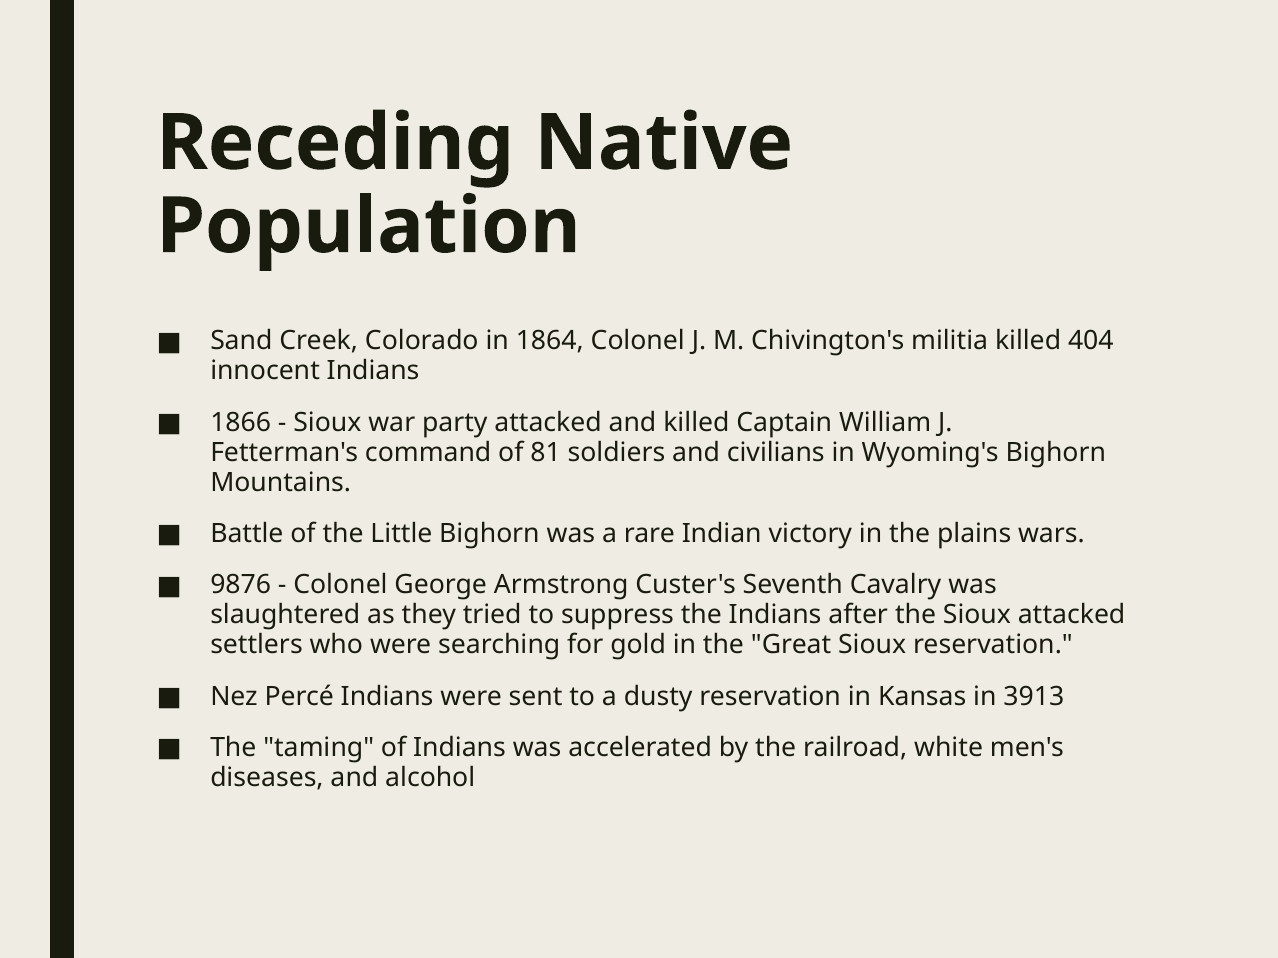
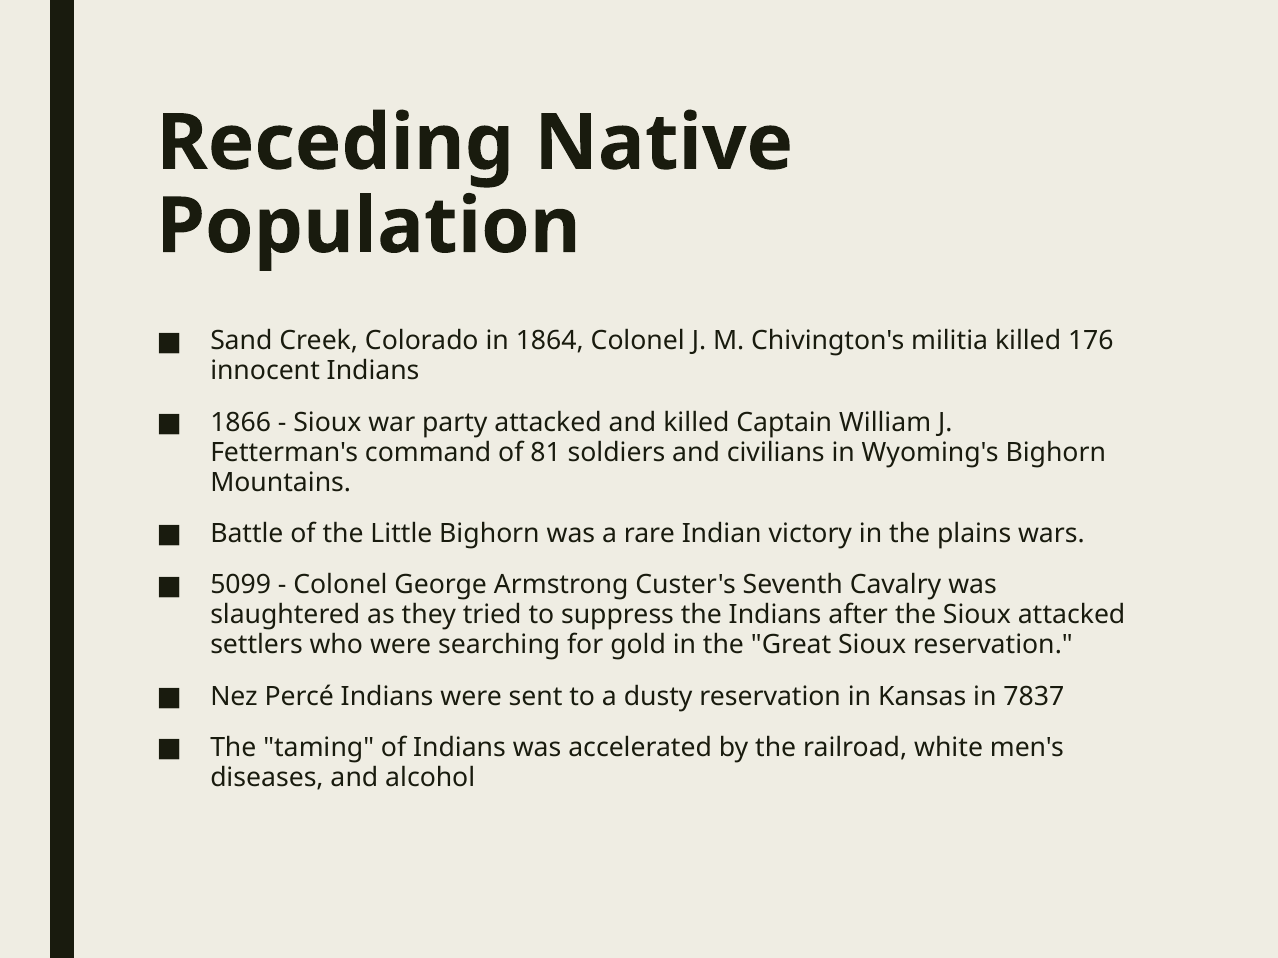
404: 404 -> 176
9876: 9876 -> 5099
3913: 3913 -> 7837
